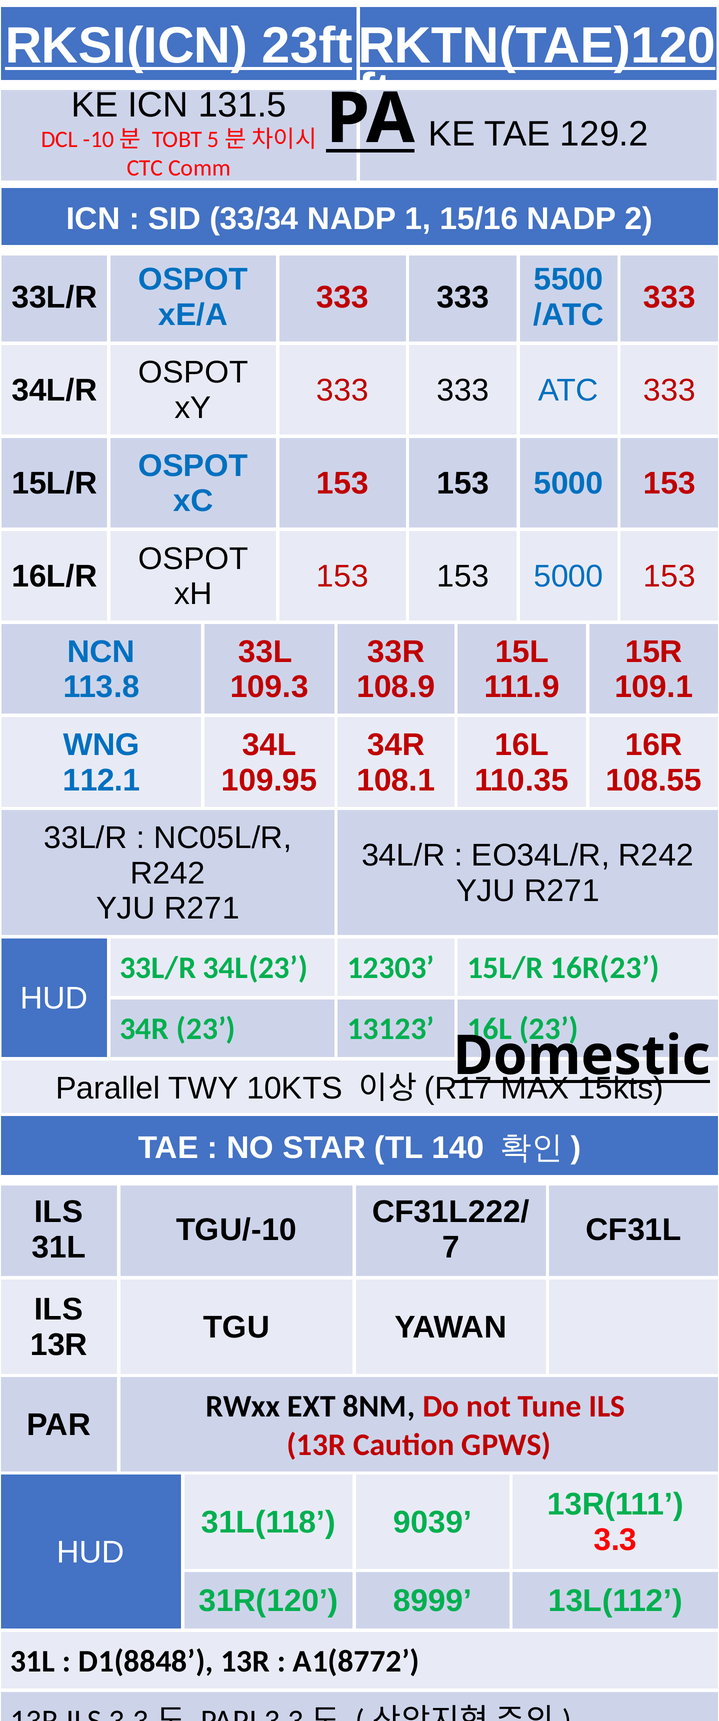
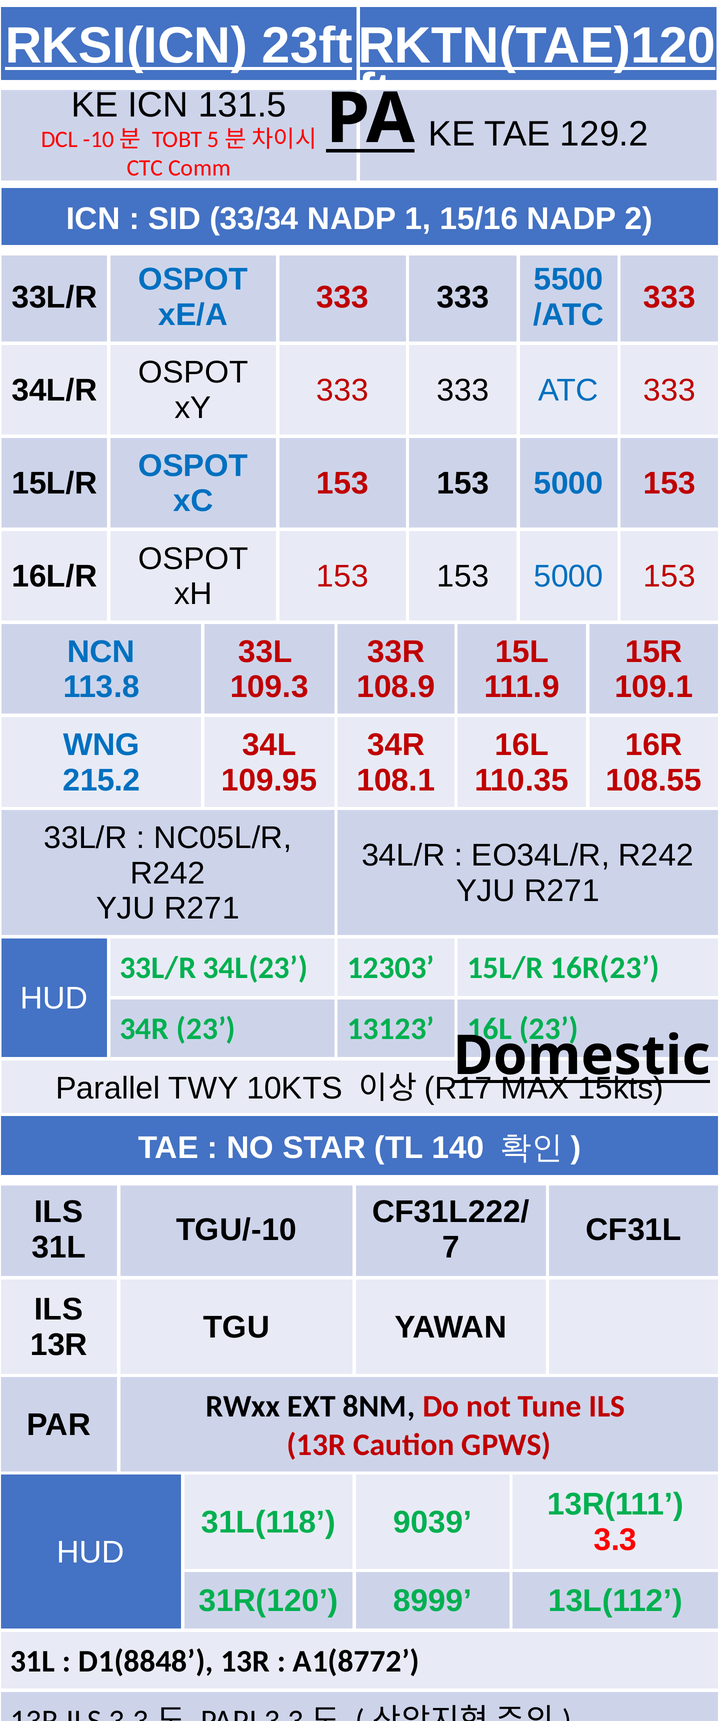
112.1: 112.1 -> 215.2
